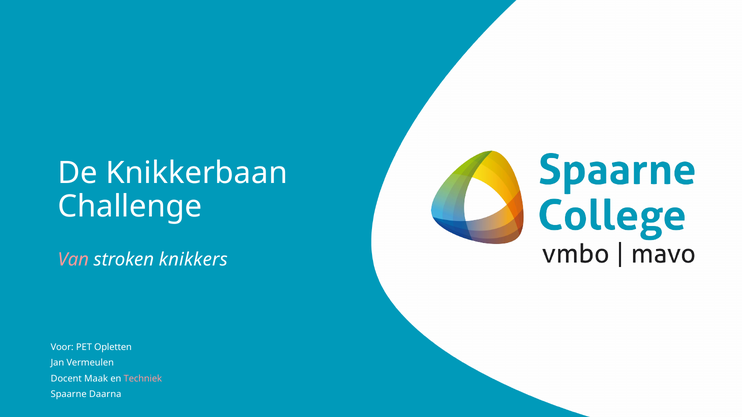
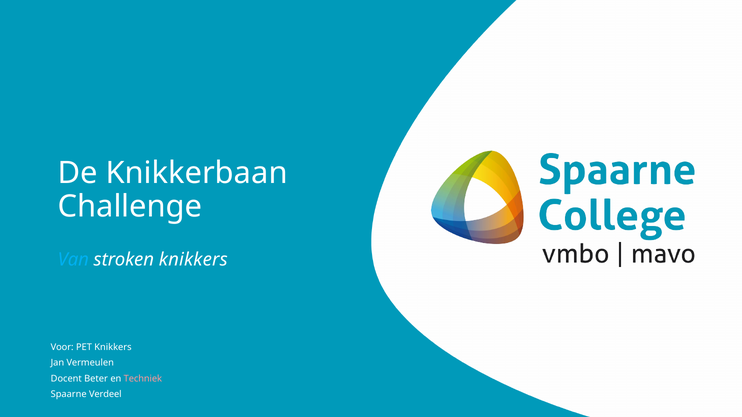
Van colour: pink -> light blue
PET Opletten: Opletten -> Knikkers
Maak: Maak -> Beter
Daarna: Daarna -> Verdeel
